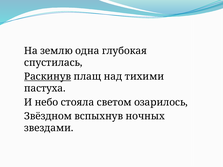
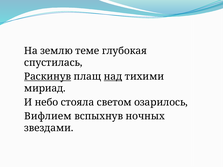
одна: одна -> теме
над underline: none -> present
пастуха: пастуха -> мириад
Звёздном: Звёздном -> Вифлием
